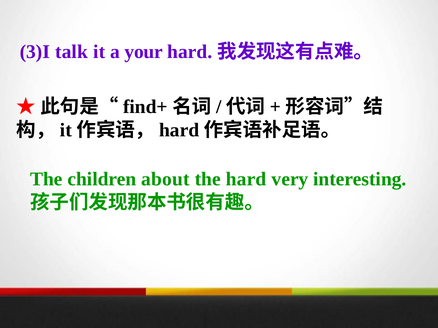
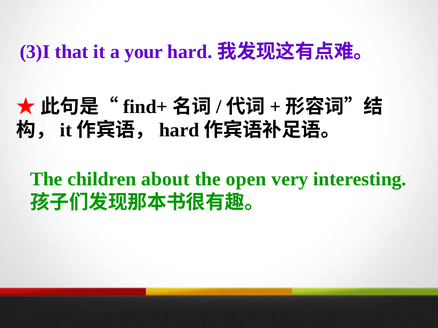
talk: talk -> that
the hard: hard -> open
